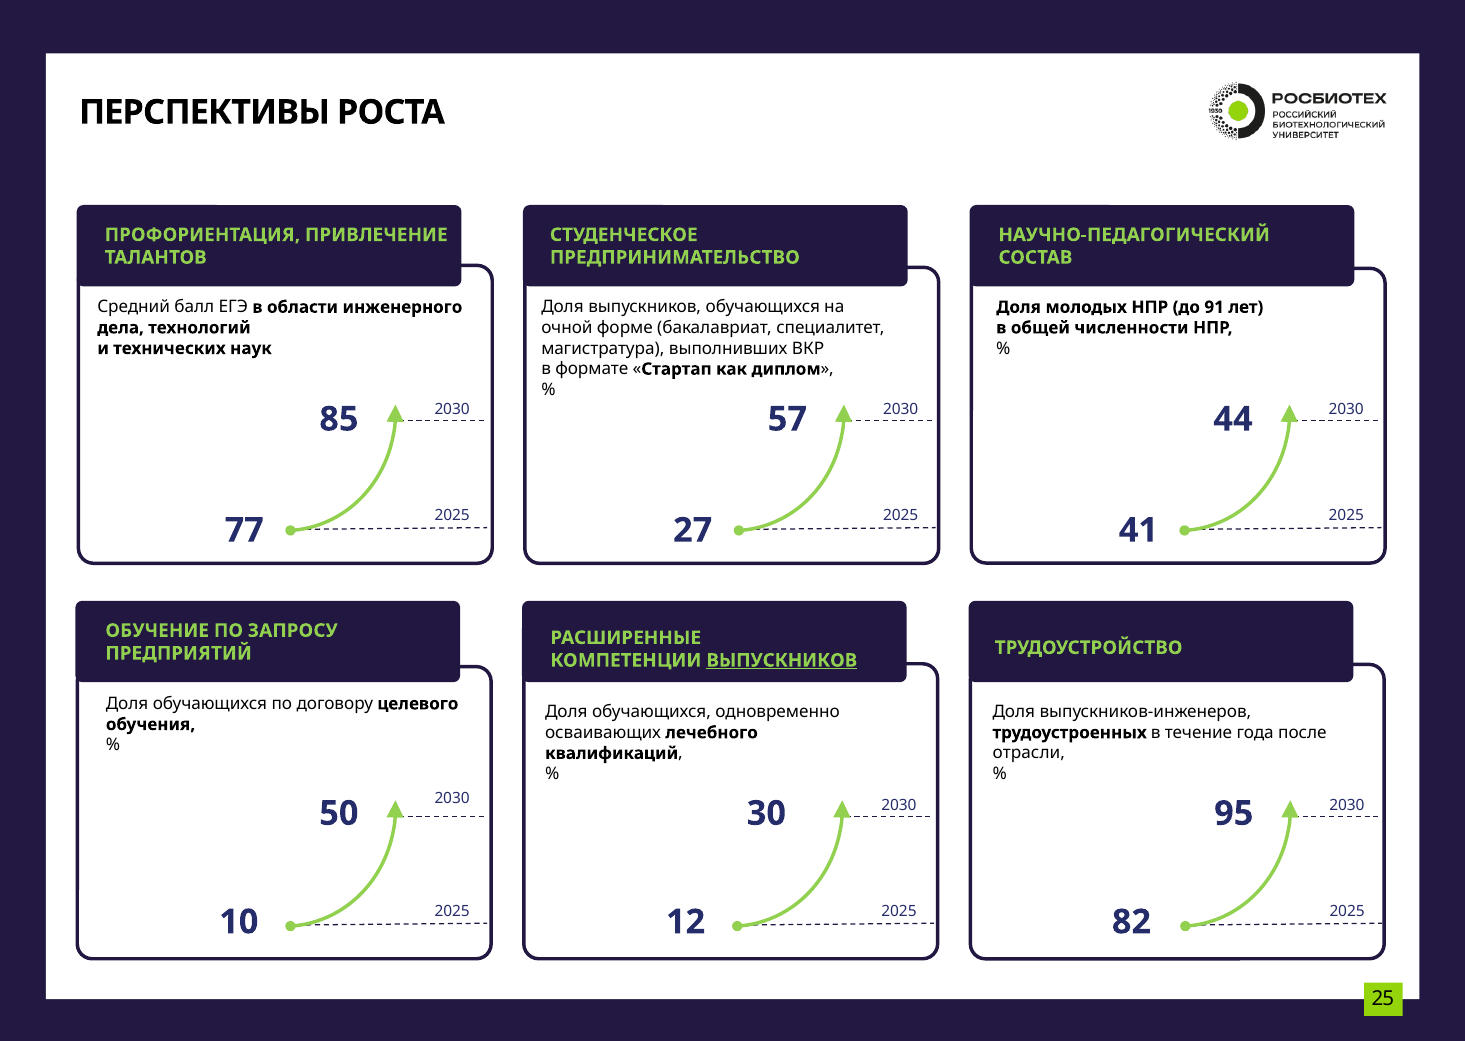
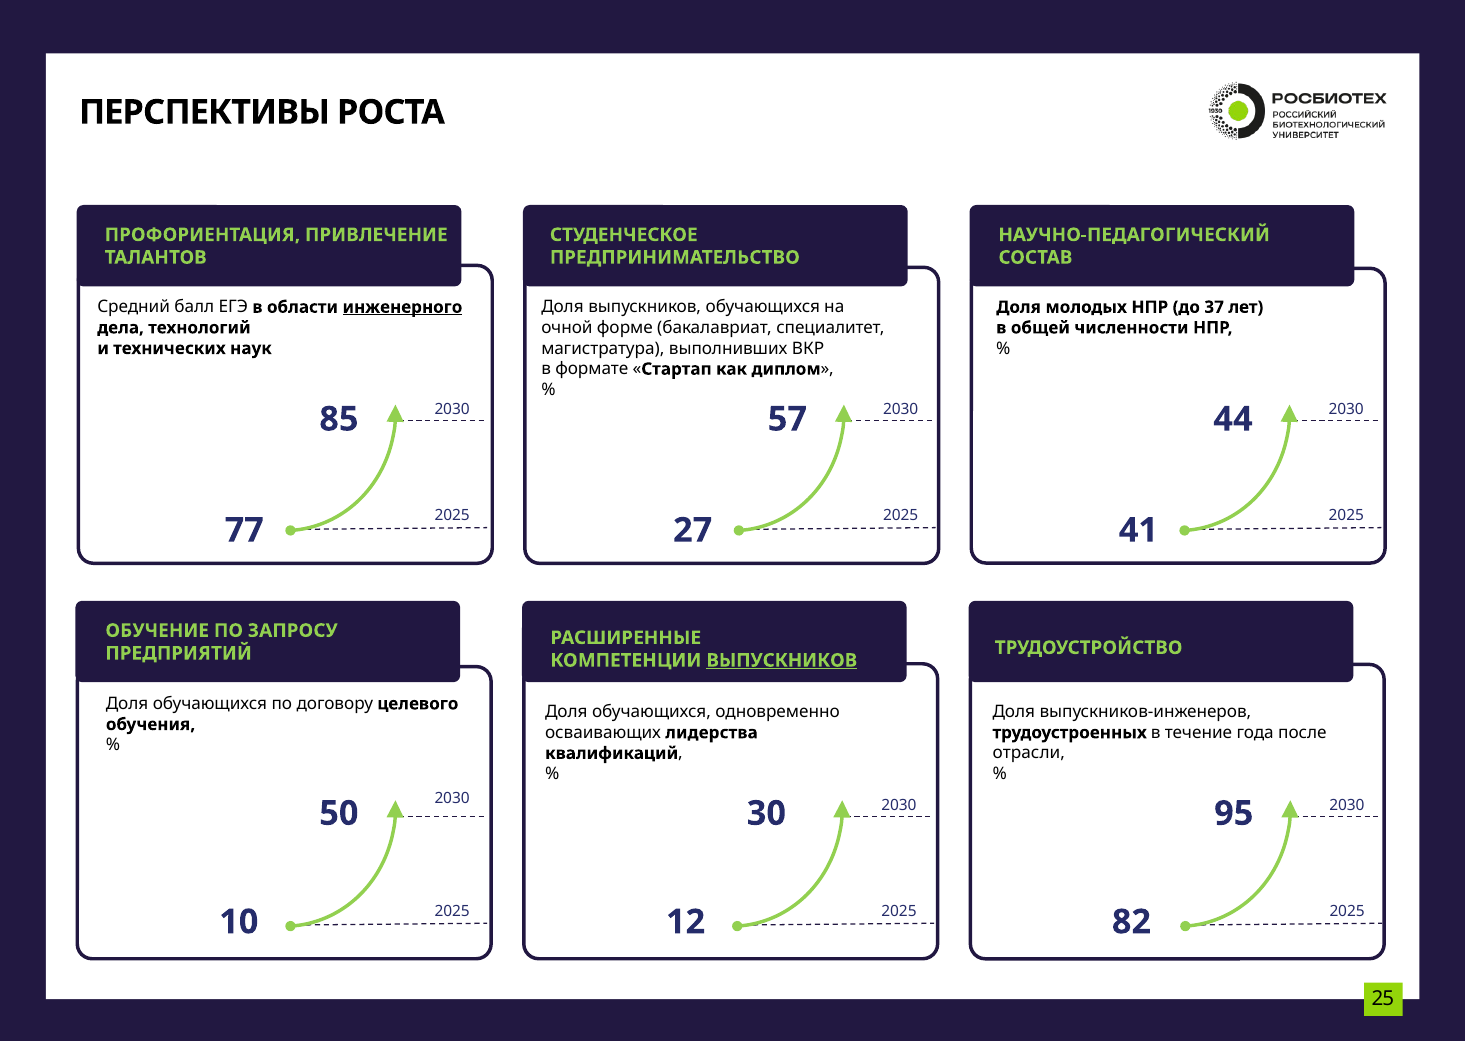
инженерного underline: none -> present
91: 91 -> 37
лечебного: лечебного -> лидерства
